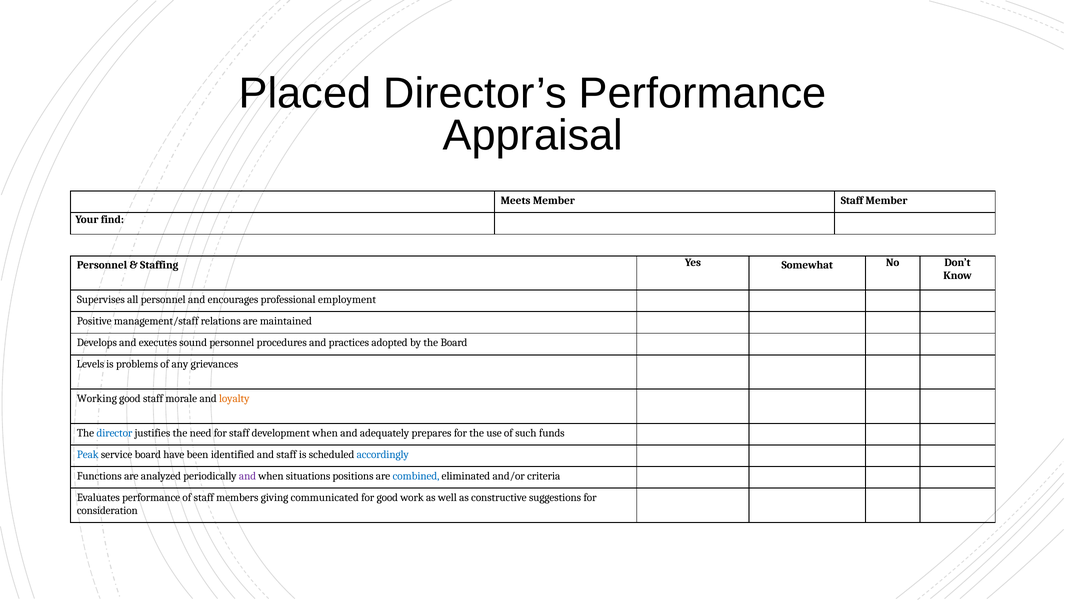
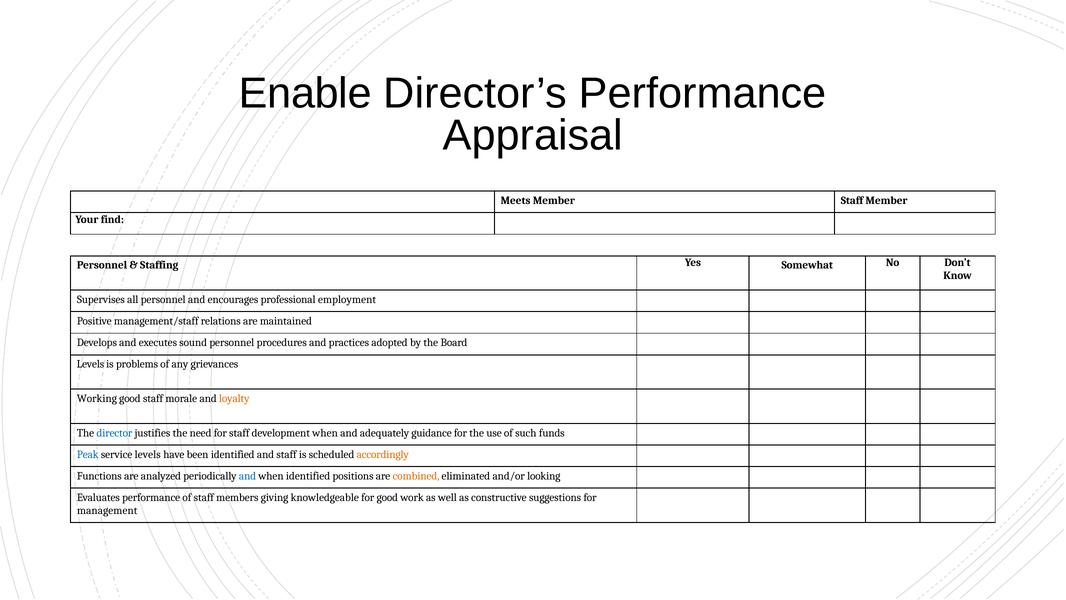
Placed: Placed -> Enable
prepares: prepares -> guidance
service board: board -> levels
accordingly colour: blue -> orange
and at (248, 476) colour: purple -> blue
when situations: situations -> identified
combined colour: blue -> orange
criteria: criteria -> looking
communicated: communicated -> knowledgeable
consideration: consideration -> management
